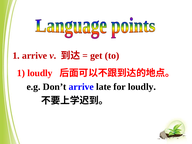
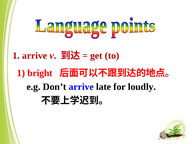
1 loudly: loudly -> bright
